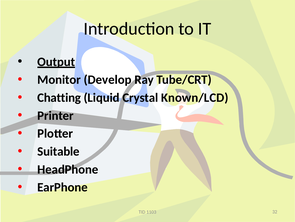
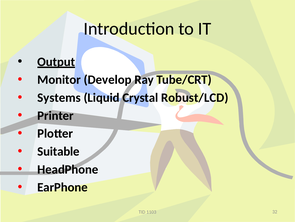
Chatting: Chatting -> Systems
Known/LCD: Known/LCD -> Robust/LCD
